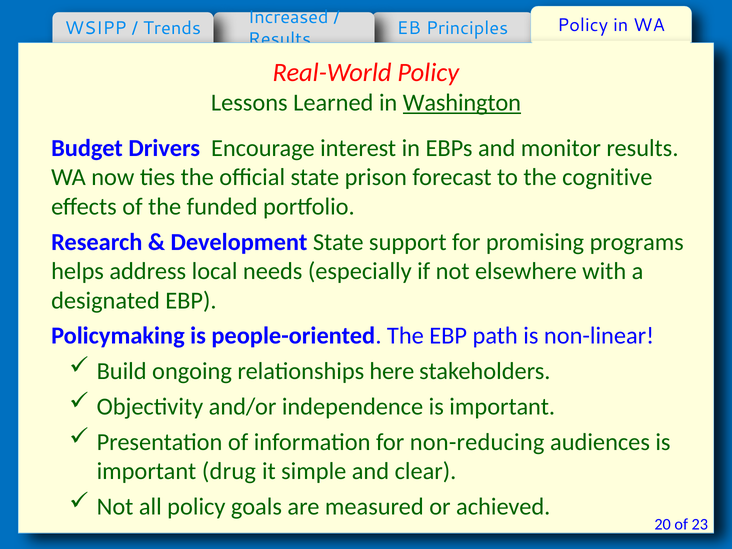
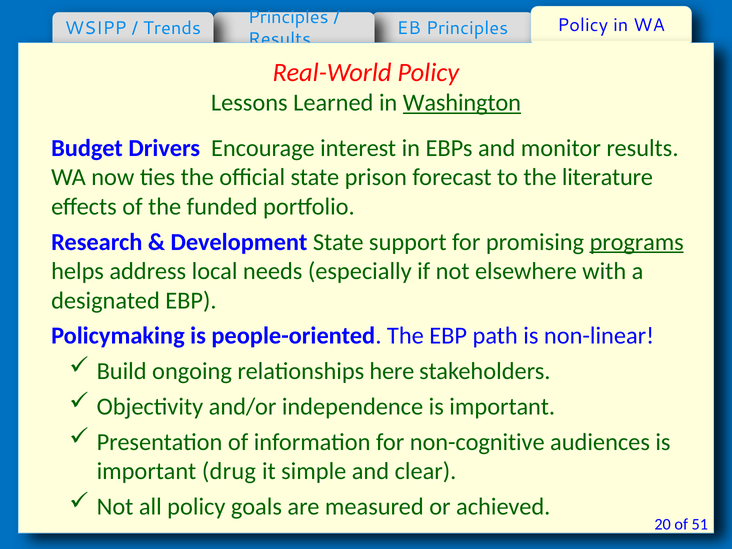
Increased at (288, 17): Increased -> Principles
cognitive: cognitive -> literature
programs underline: none -> present
non-reducing: non-reducing -> non-cognitive
23: 23 -> 51
